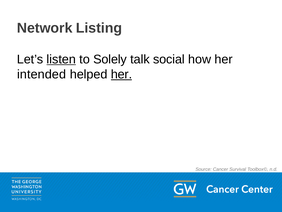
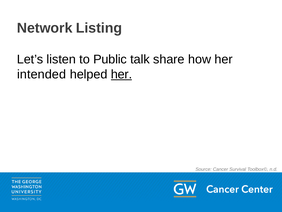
listen underline: present -> none
Solely: Solely -> Public
social: social -> share
